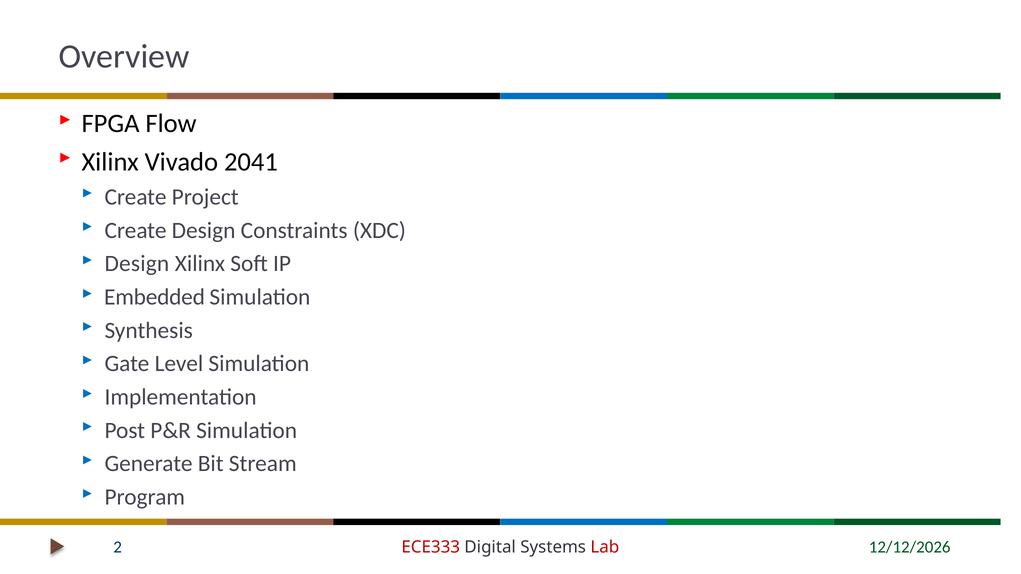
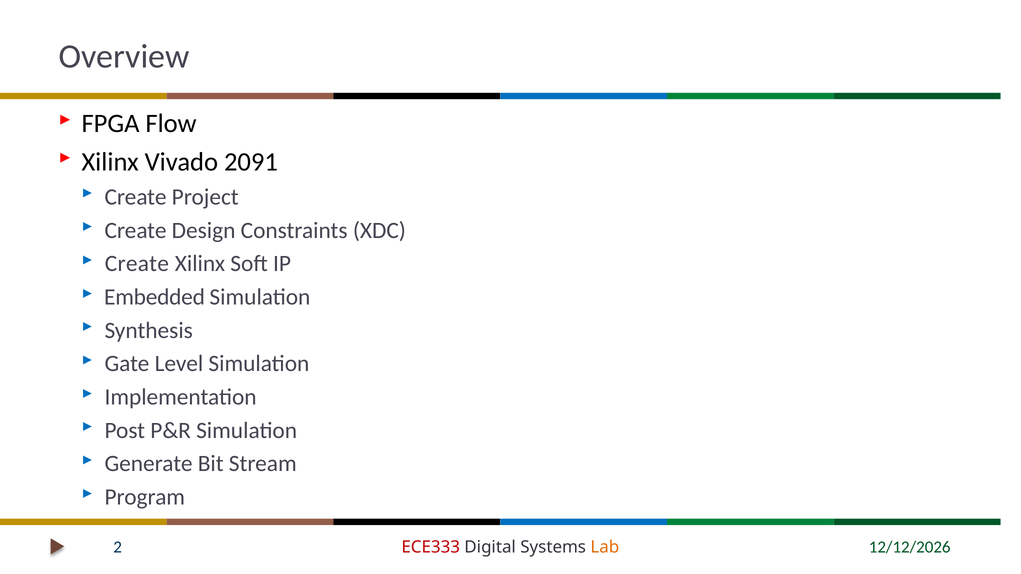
2041: 2041 -> 2091
Design at (137, 264): Design -> Create
Lab colour: red -> orange
